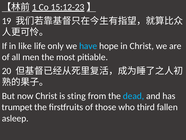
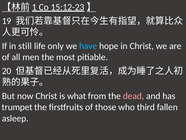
like: like -> still
sting: sting -> what
dead colour: light blue -> pink
